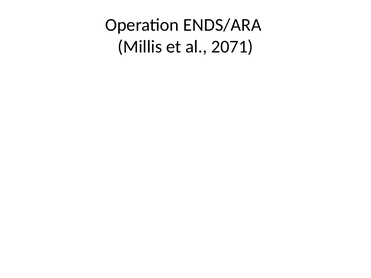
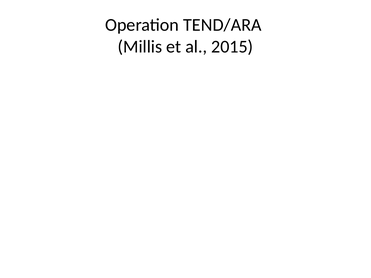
ENDS/ARA: ENDS/ARA -> TEND/ARA
2071: 2071 -> 2015
